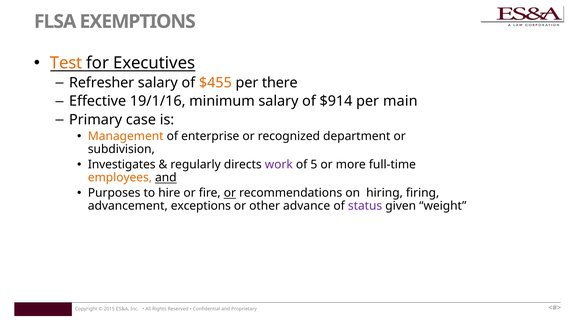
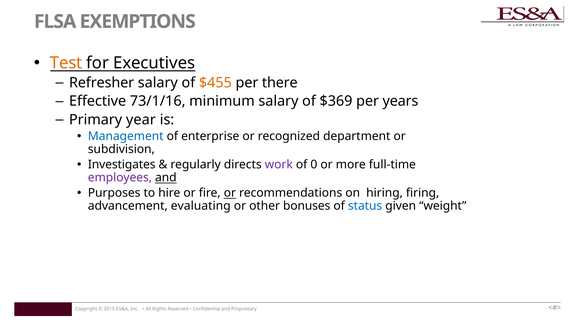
19/1/16: 19/1/16 -> 73/1/16
$914: $914 -> $369
main: main -> years
case: case -> year
Management colour: orange -> blue
5: 5 -> 0
employees colour: orange -> purple
exceptions: exceptions -> evaluating
advance: advance -> bonuses
status colour: purple -> blue
